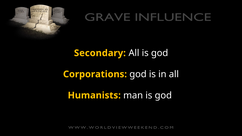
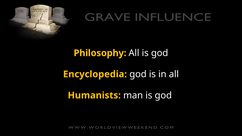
Secondary: Secondary -> Philosophy
Corporations: Corporations -> Encyclopedia
